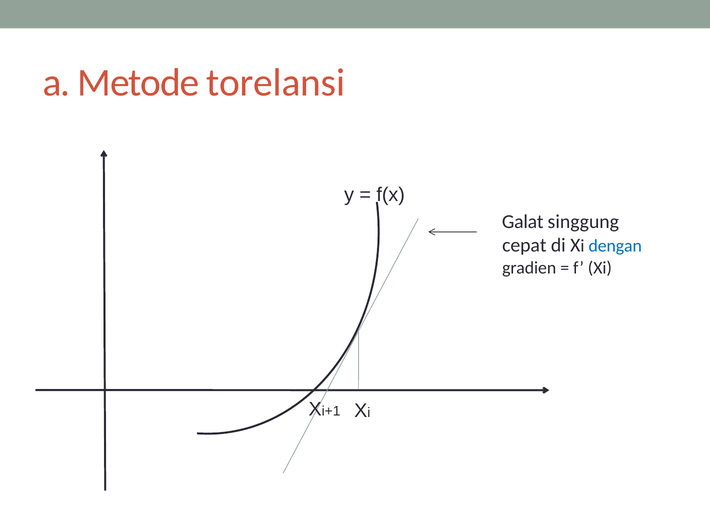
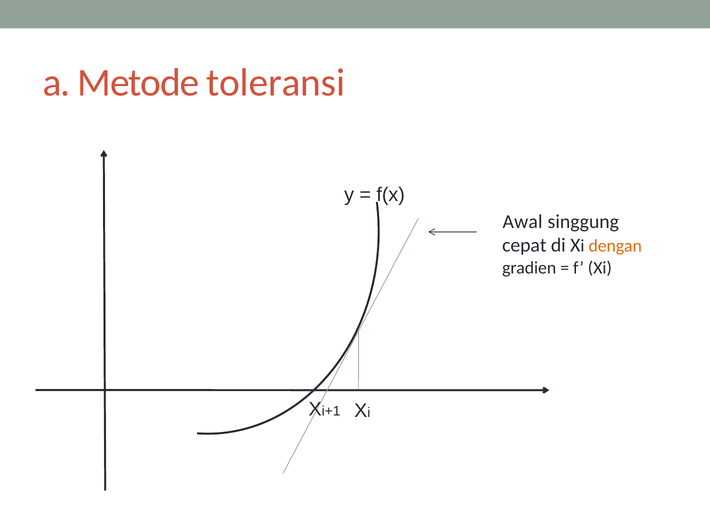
torelansi: torelansi -> toleransi
Galat: Galat -> Awal
dengan colour: blue -> orange
